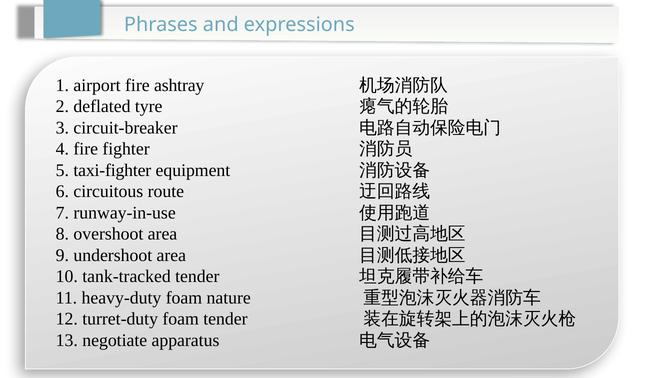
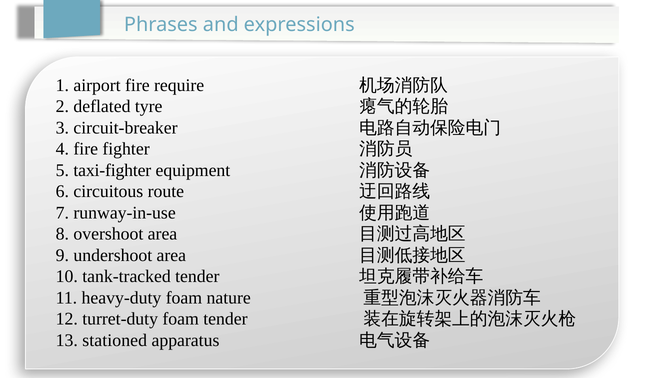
ashtray: ashtray -> require
negotiate: negotiate -> stationed
